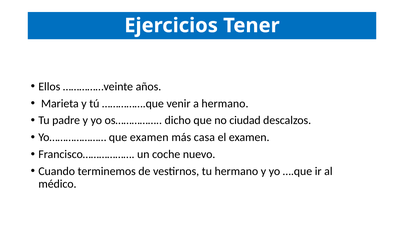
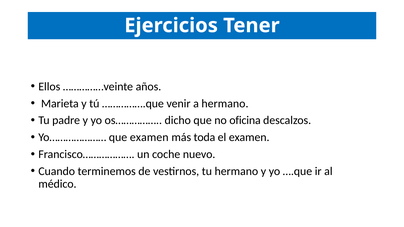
ciudad: ciudad -> oficina
casa: casa -> toda
